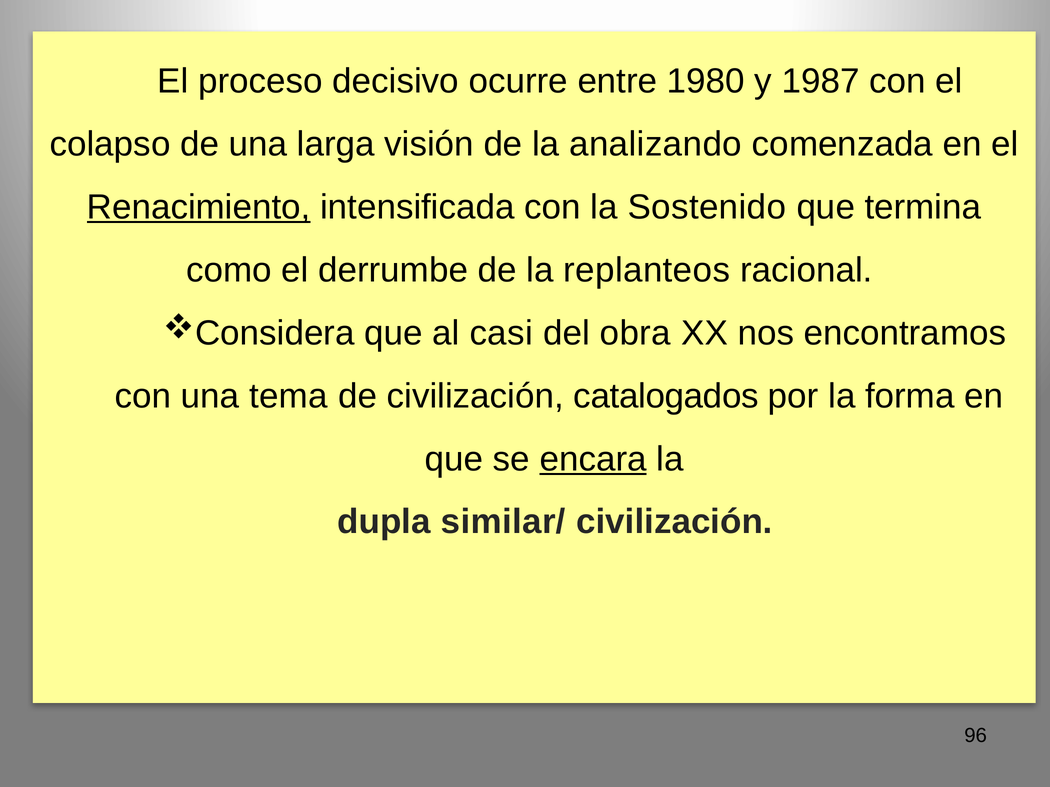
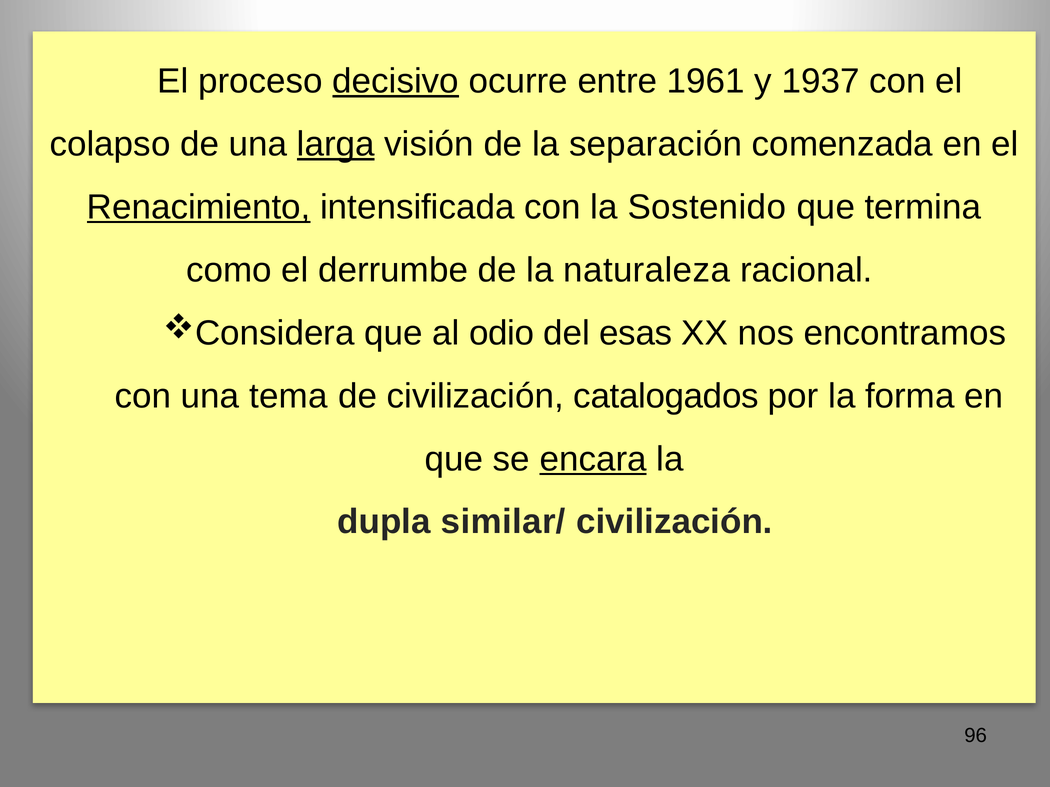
decisivo underline: none -> present
1980: 1980 -> 1961
1987: 1987 -> 1937
larga underline: none -> present
analizando: analizando -> separación
replanteos: replanteos -> naturaleza
casi: casi -> odio
obra: obra -> esas
